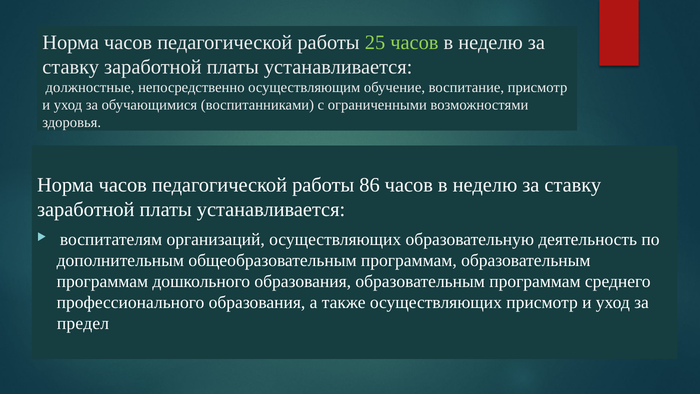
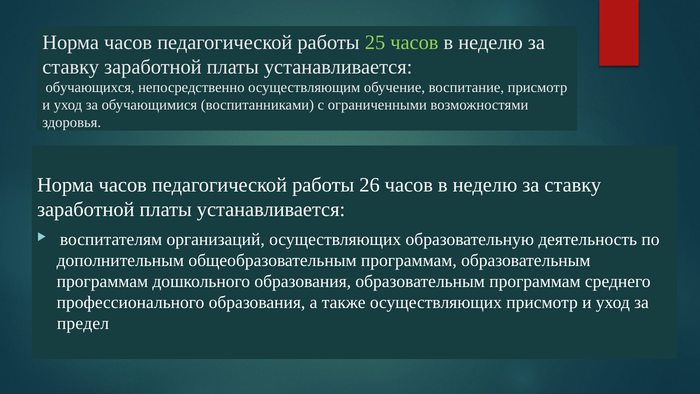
должностные: должностные -> обучающихся
86: 86 -> 26
